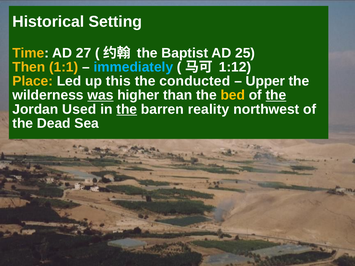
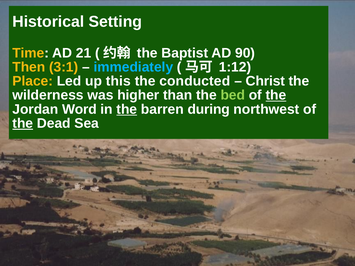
27: 27 -> 21
25: 25 -> 90
1:1: 1:1 -> 3:1
Upper: Upper -> Christ
was underline: present -> none
bed colour: yellow -> light green
Used: Used -> Word
reality: reality -> during
the at (23, 123) underline: none -> present
